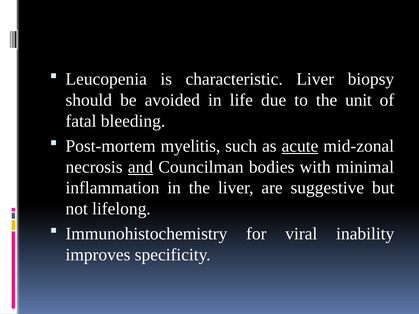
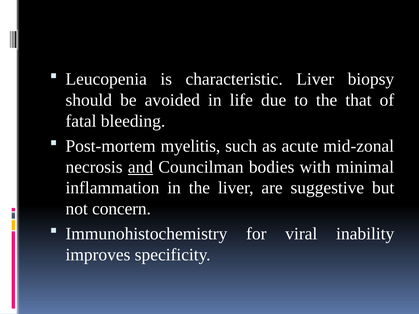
unit: unit -> that
acute underline: present -> none
lifelong: lifelong -> concern
